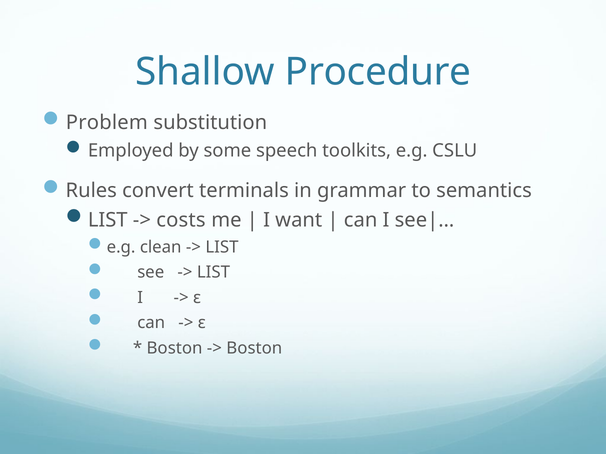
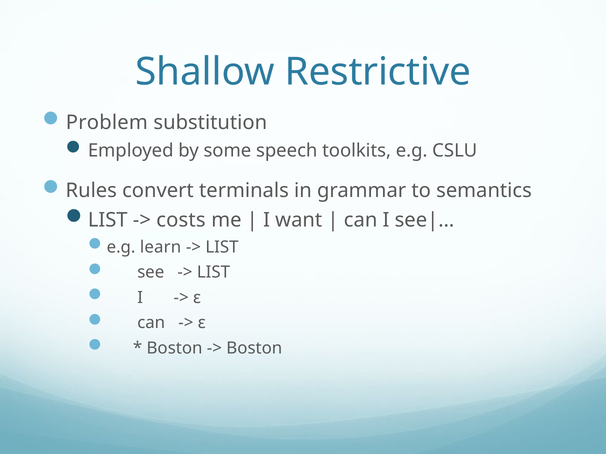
Procedure: Procedure -> Restrictive
clean: clean -> learn
